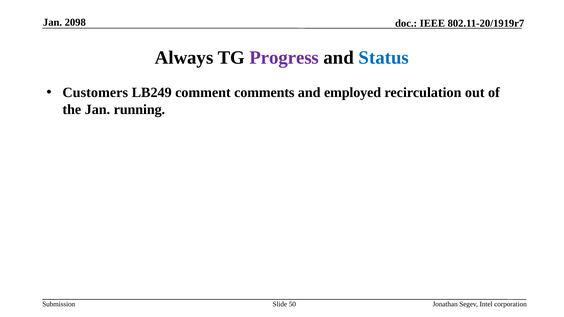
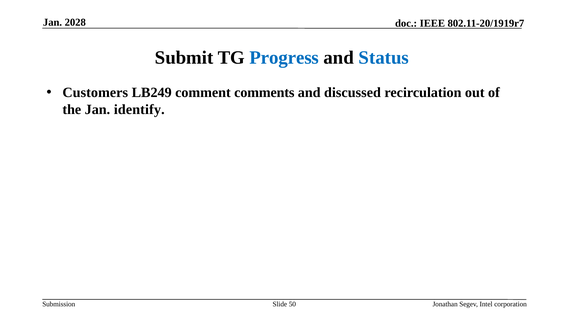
2098: 2098 -> 2028
Always: Always -> Submit
Progress colour: purple -> blue
employed: employed -> discussed
running: running -> identify
